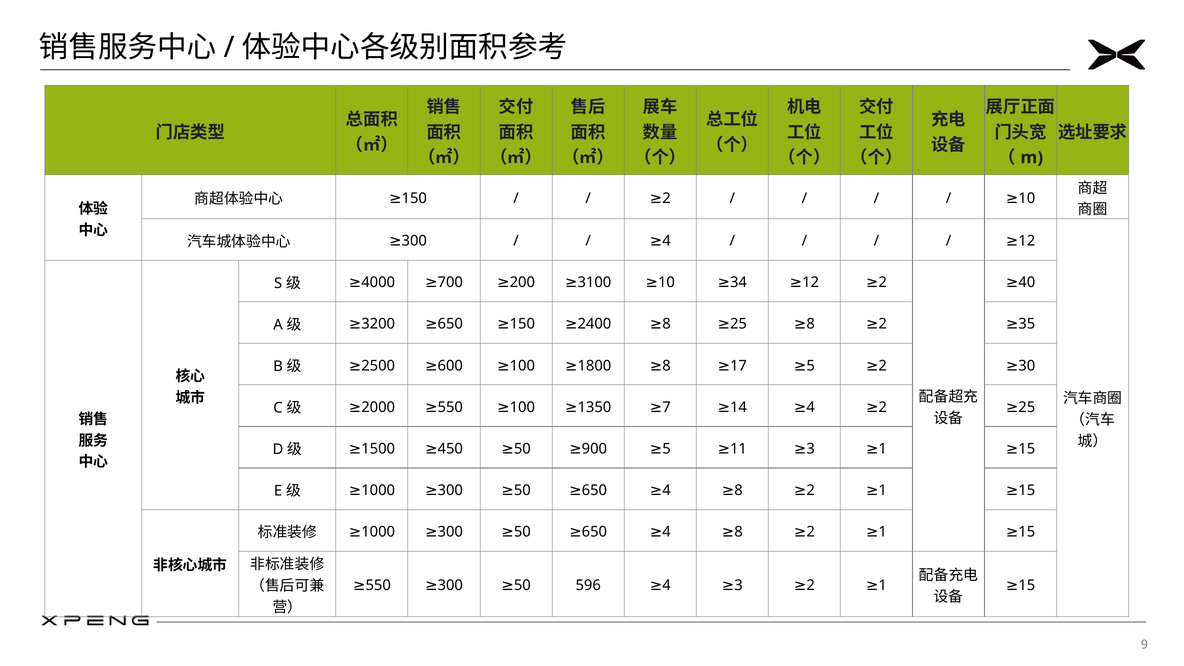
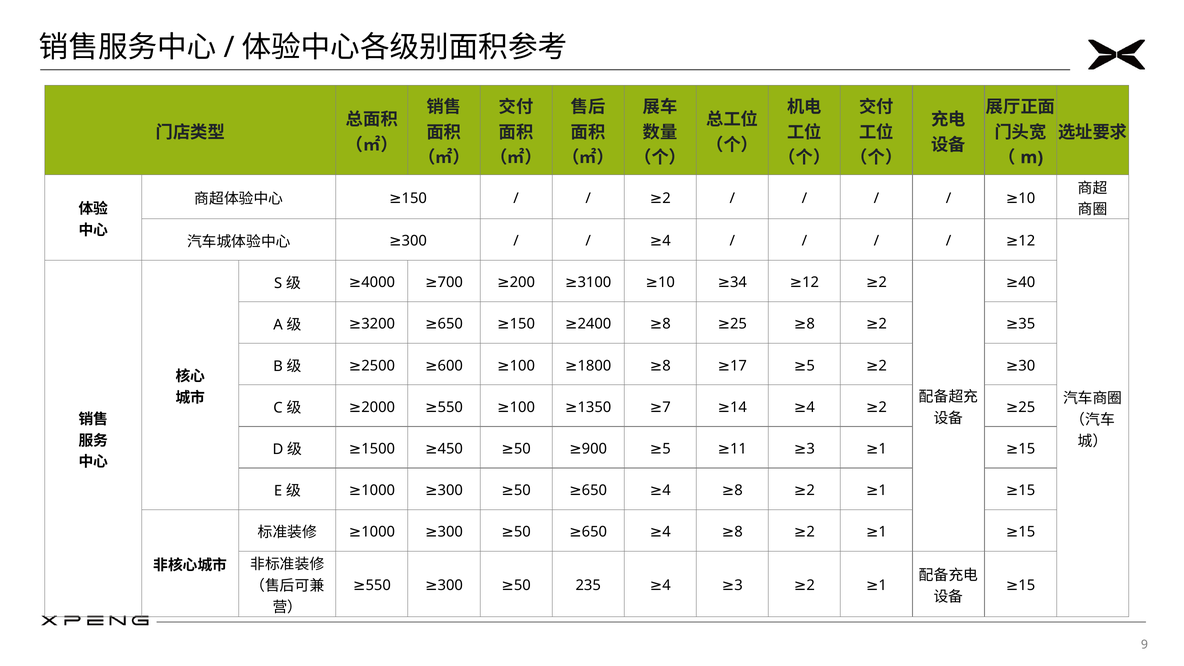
596: 596 -> 235
